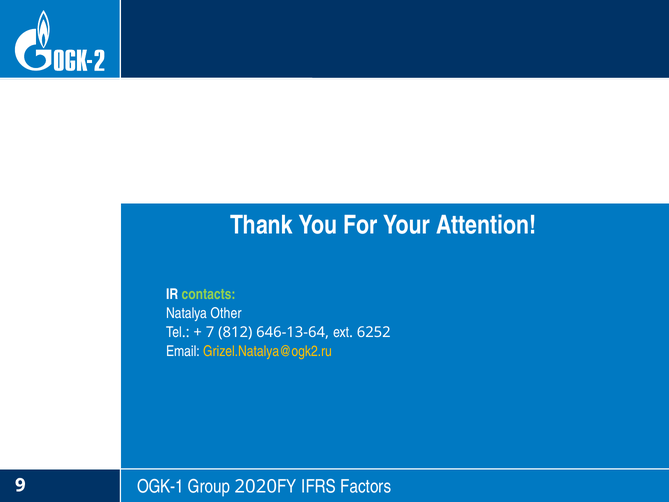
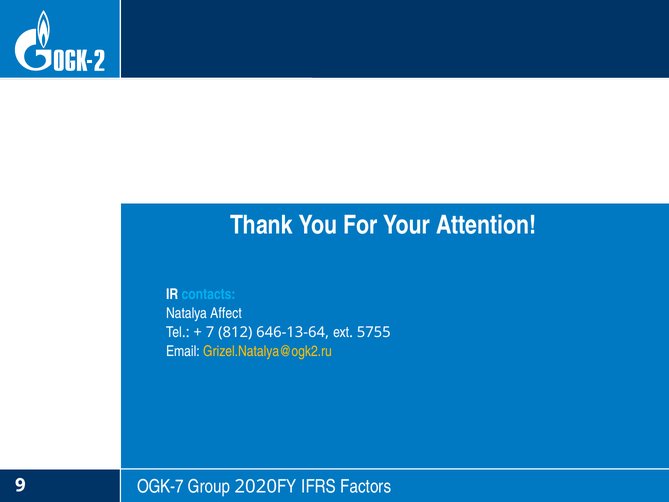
contacts colour: light green -> light blue
Other: Other -> Affect
6252: 6252 -> 5755
OGK-1: OGK-1 -> OGK-7
